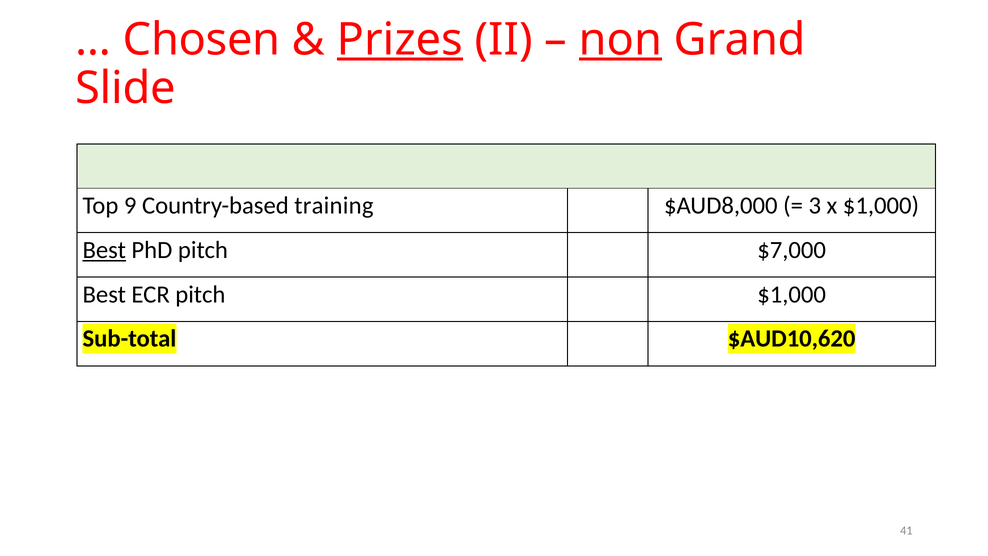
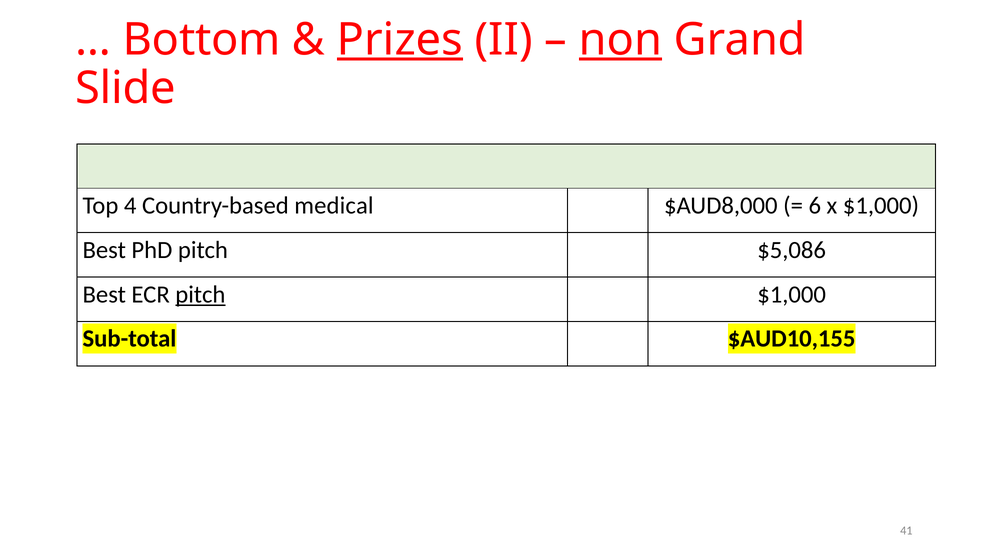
Chosen: Chosen -> Bottom
9: 9 -> 4
training: training -> medical
3: 3 -> 6
Best at (104, 250) underline: present -> none
$7,000: $7,000 -> $5,086
pitch at (200, 294) underline: none -> present
$AUD10,620: $AUD10,620 -> $AUD10,155
